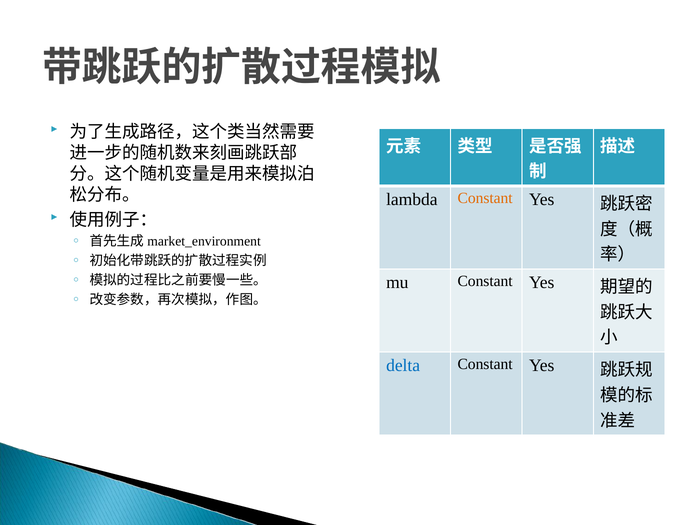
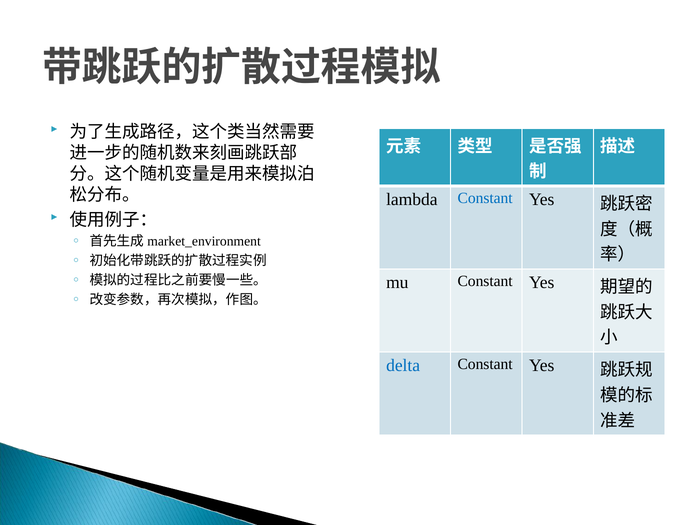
Constant at (485, 198) colour: orange -> blue
